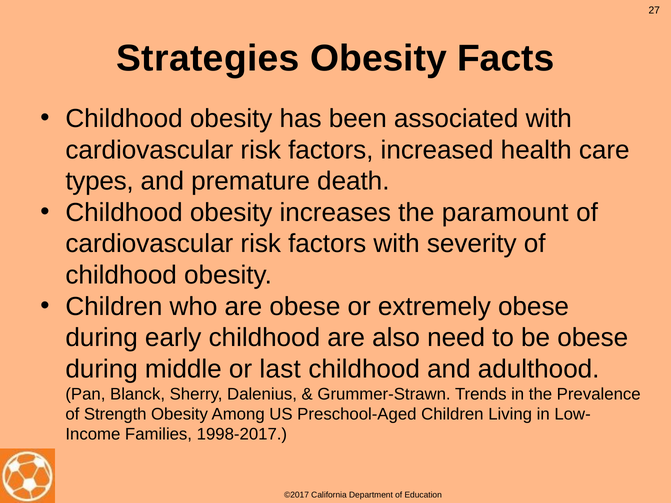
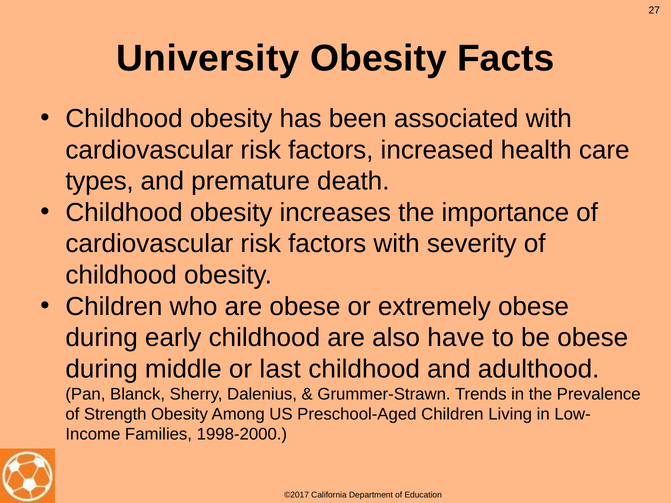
Strategies: Strategies -> University
paramount: paramount -> importance
need: need -> have
1998-2017: 1998-2017 -> 1998-2000
